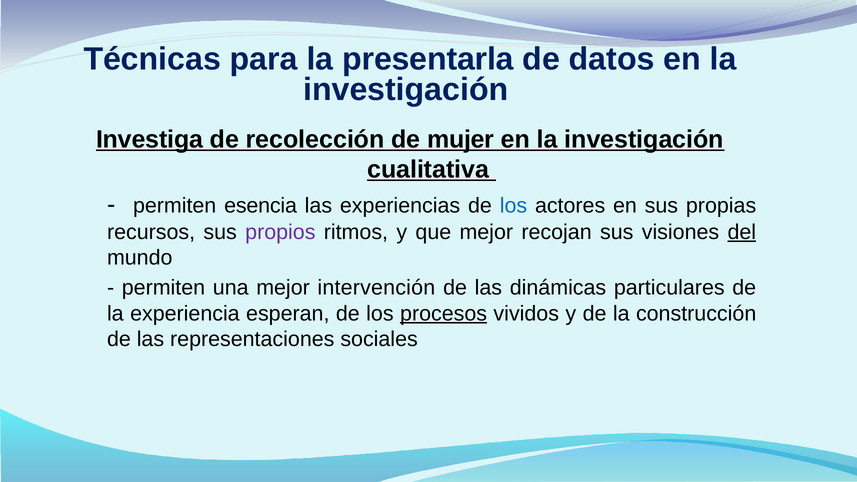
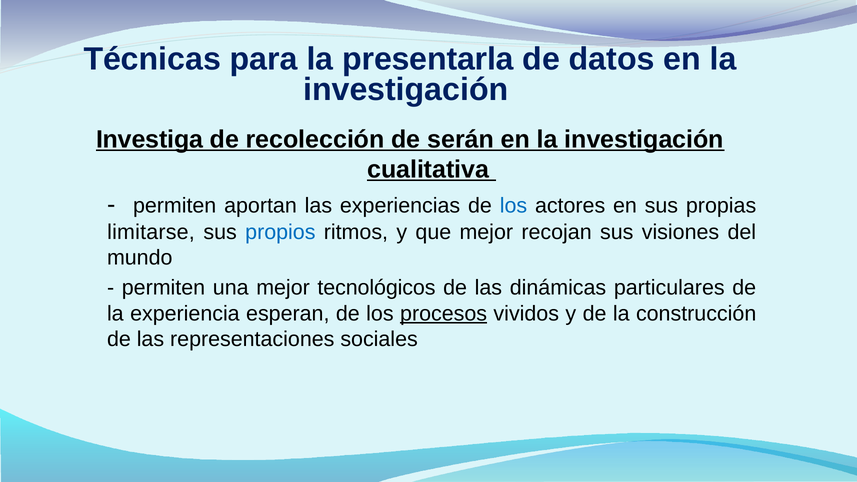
mujer: mujer -> serán
esencia: esencia -> aportan
recursos: recursos -> limitarse
propios colour: purple -> blue
del underline: present -> none
intervención: intervención -> tecnológicos
